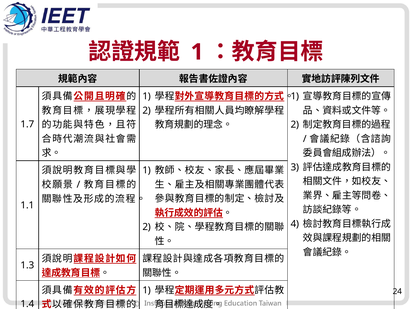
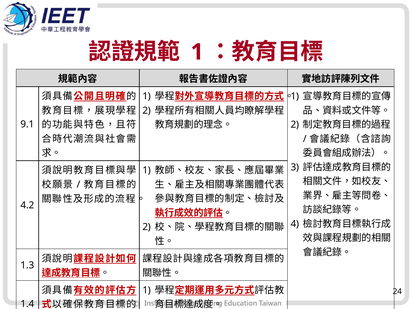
1.7: 1.7 -> 9.1
1.1: 1.1 -> 4.2
